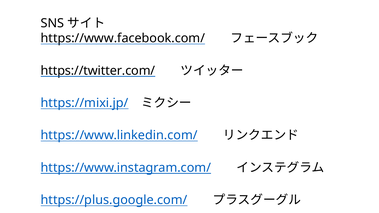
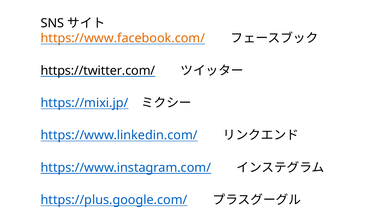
https://www.facebook.com/ colour: black -> orange
